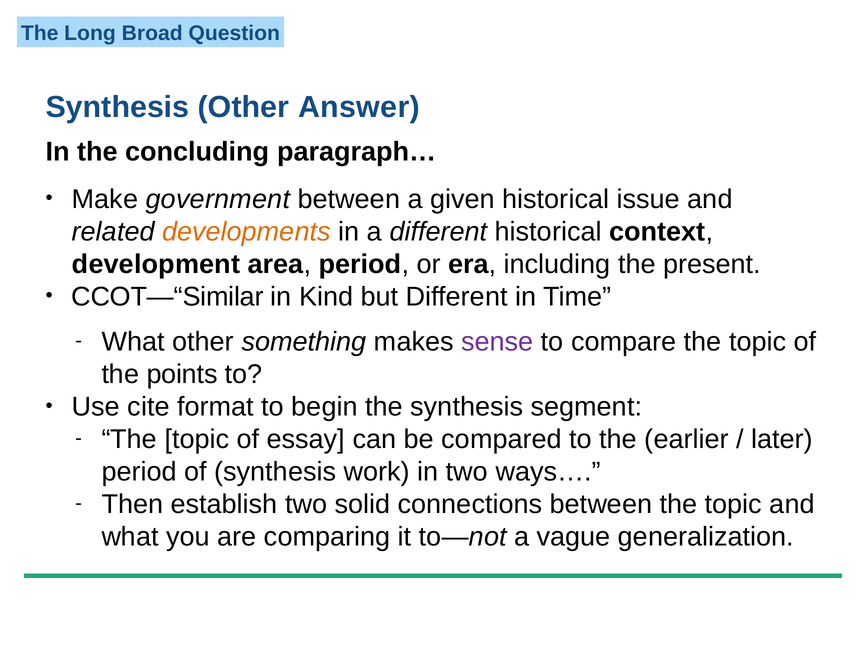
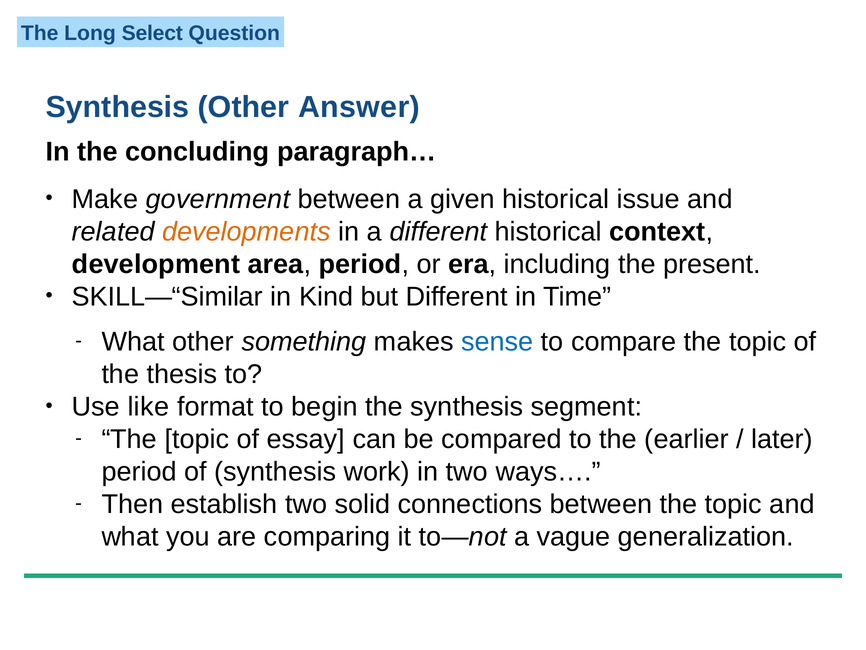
Broad: Broad -> Select
CCOT—“Similar: CCOT—“Similar -> SKILL—“Similar
sense colour: purple -> blue
points: points -> thesis
cite: cite -> like
